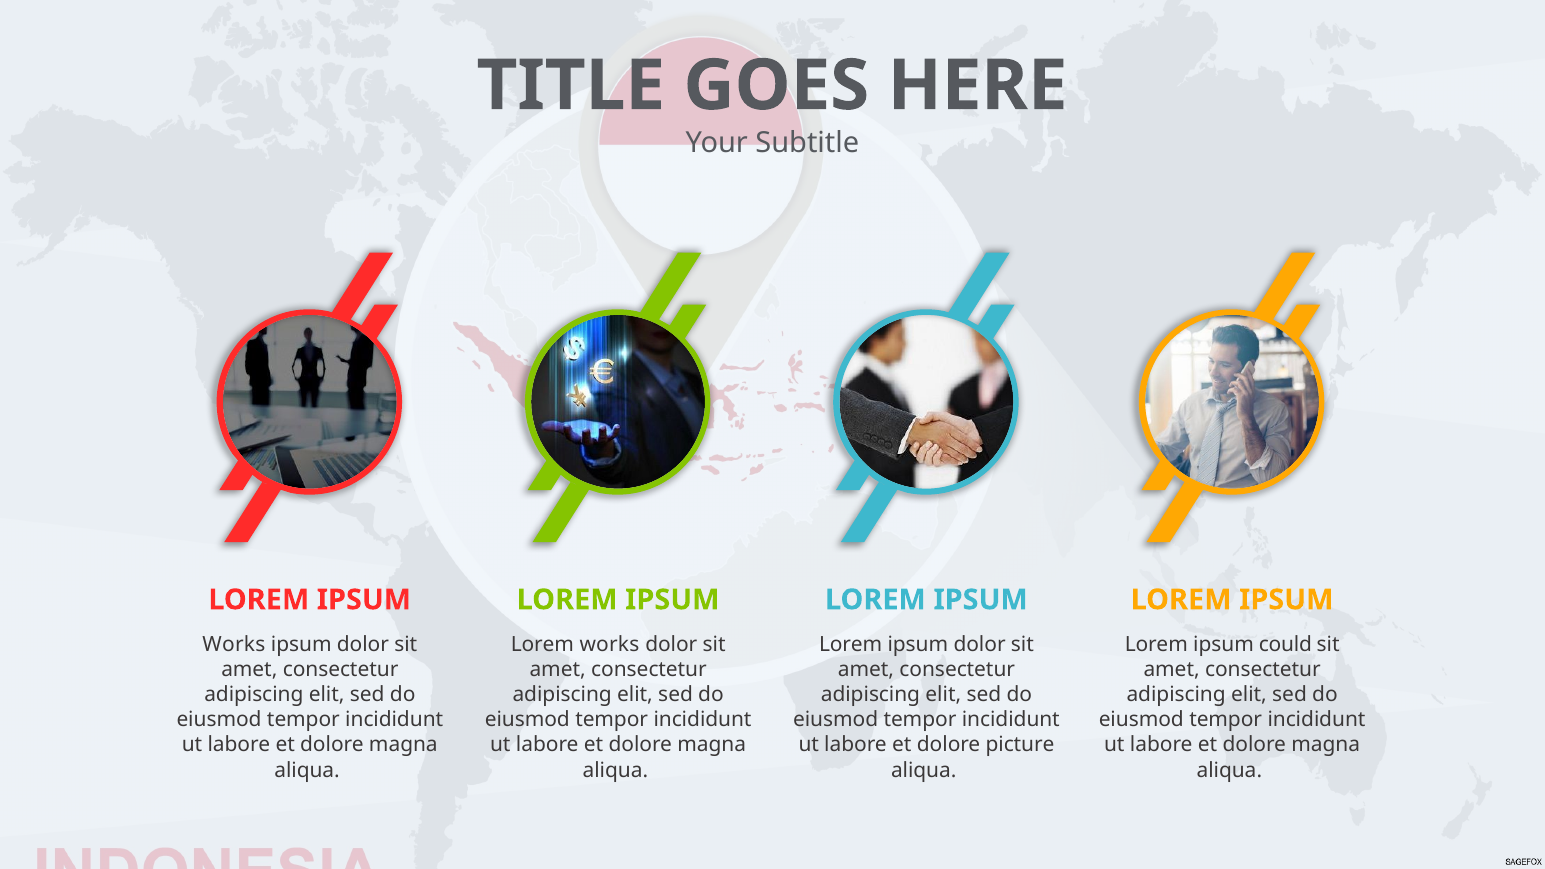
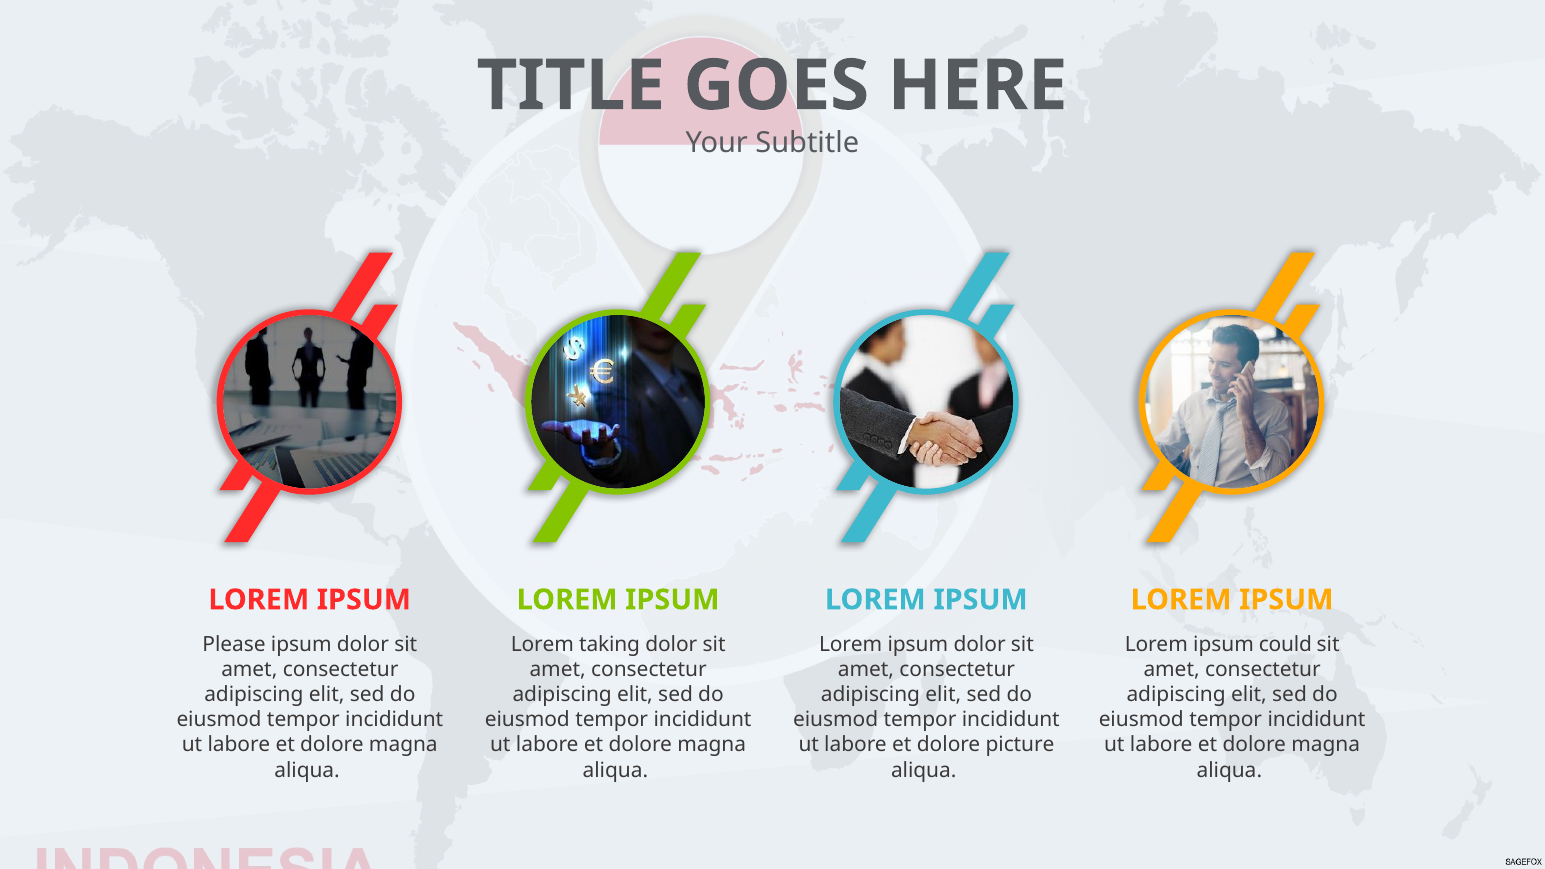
Works at (234, 645): Works -> Please
Lorem works: works -> taking
